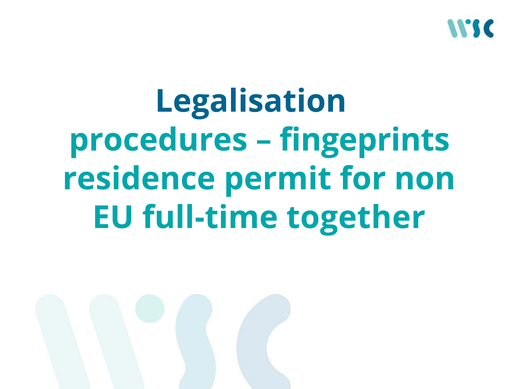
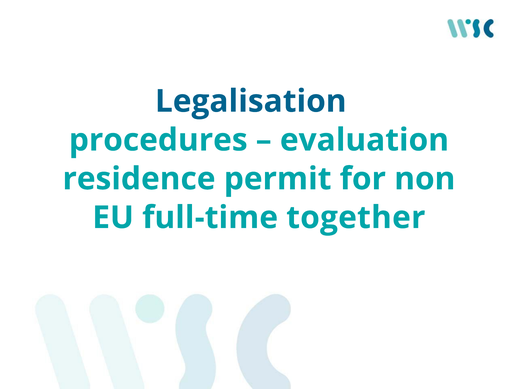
fingeprints: fingeprints -> evaluation
